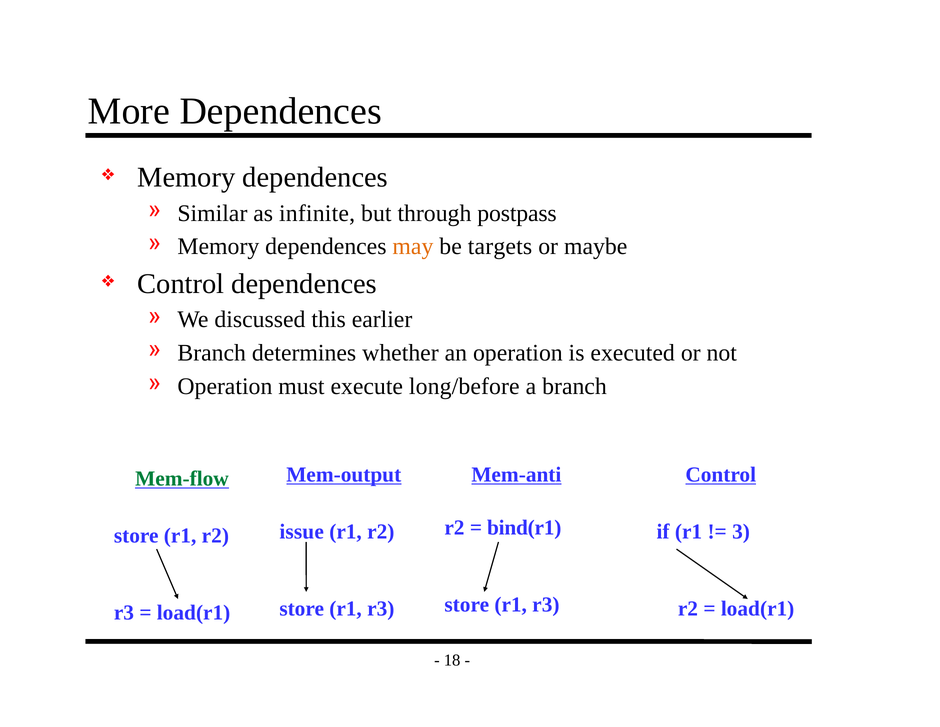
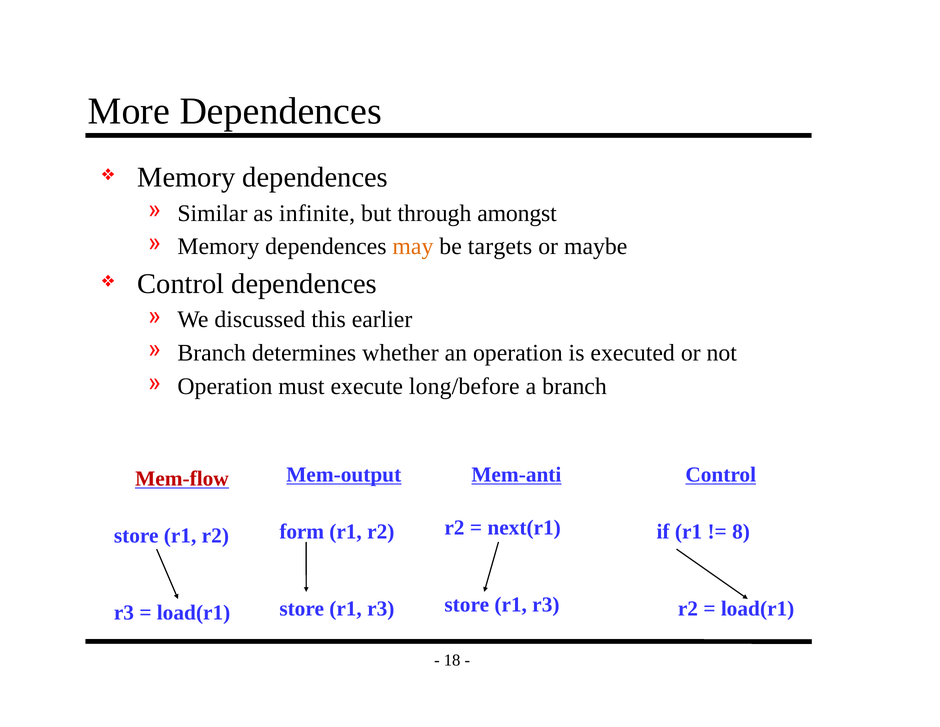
postpass: postpass -> amongst
Mem-flow colour: green -> red
bind(r1: bind(r1 -> next(r1
issue: issue -> form
3: 3 -> 8
